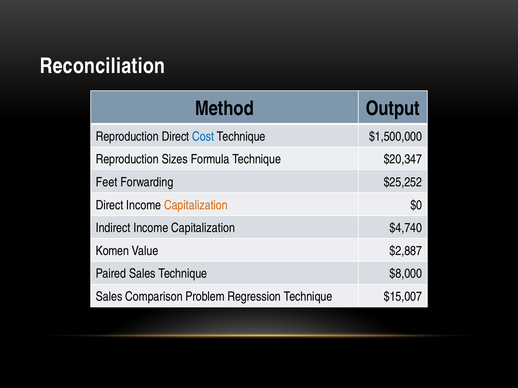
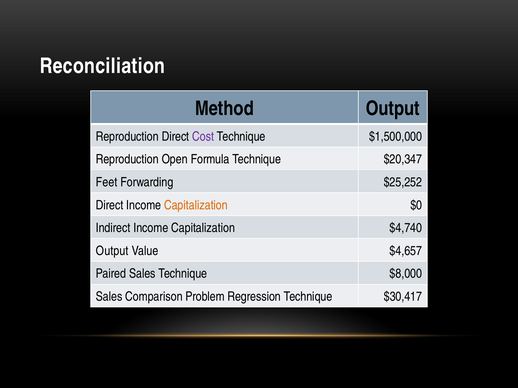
Cost colour: blue -> purple
Sizes: Sizes -> Open
Komen at (112, 251): Komen -> Output
$2,887: $2,887 -> $4,657
$15,007: $15,007 -> $30,417
